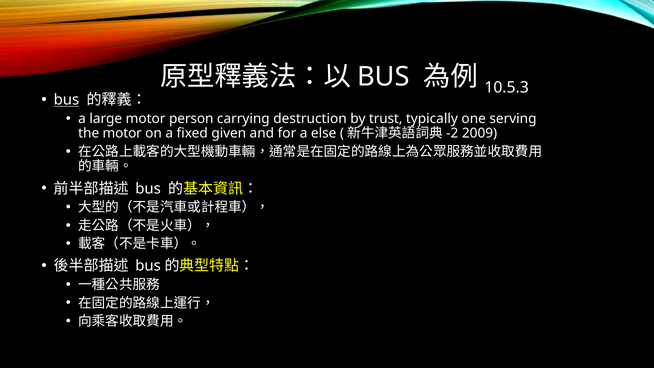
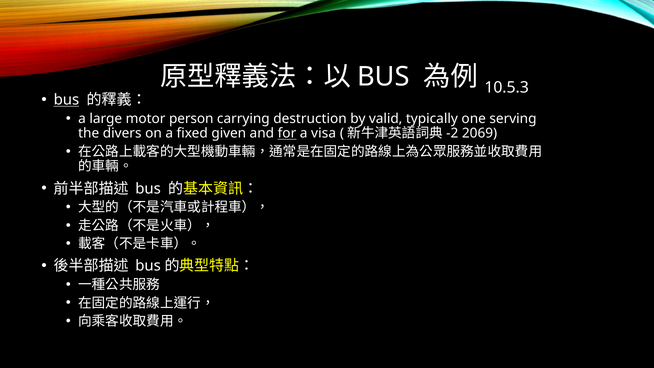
trust: trust -> valid
the motor: motor -> divers
for underline: none -> present
else: else -> visa
2009: 2009 -> 2069
